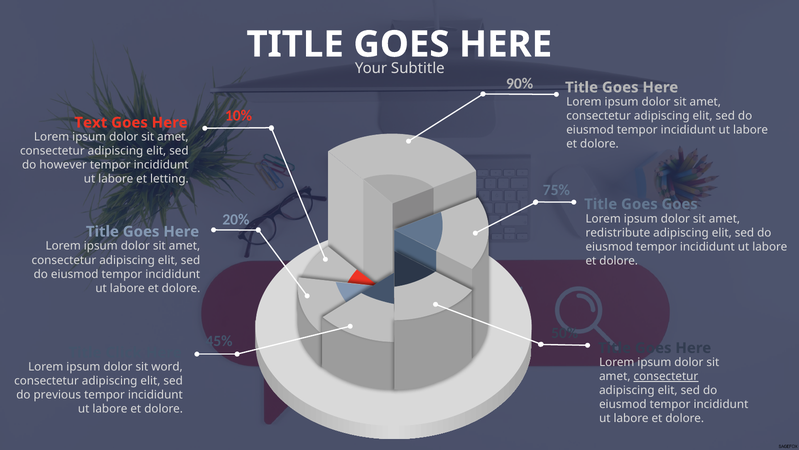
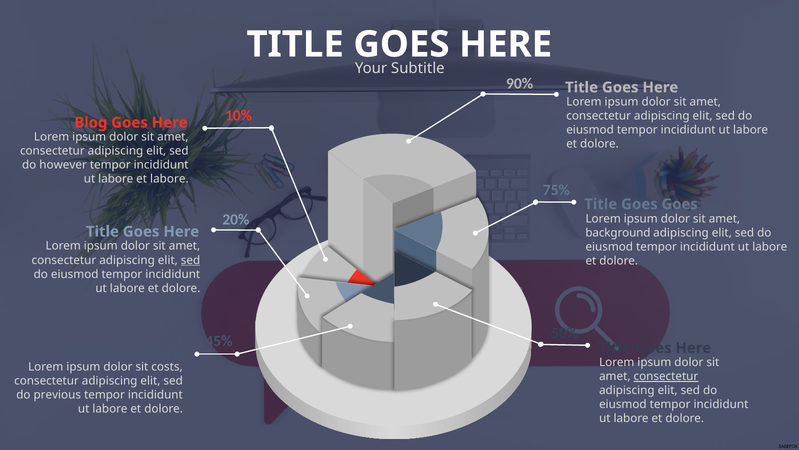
Text: Text -> Blog
et letting: letting -> labore
redistribute: redistribute -> background
sed at (191, 260) underline: none -> present
word: word -> costs
